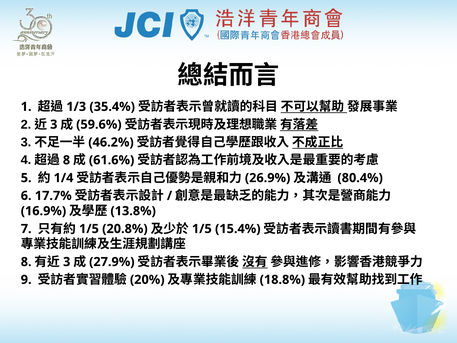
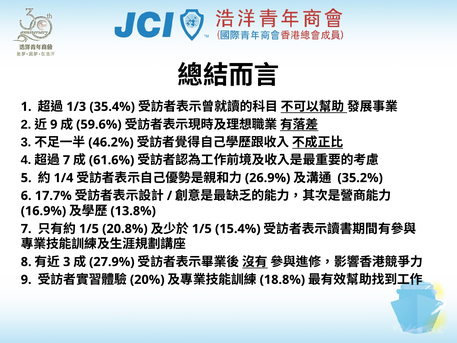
3 at (54, 124): 3 -> 9
8 at (66, 160): 8 -> 7
80.4%: 80.4% -> 35.2%
